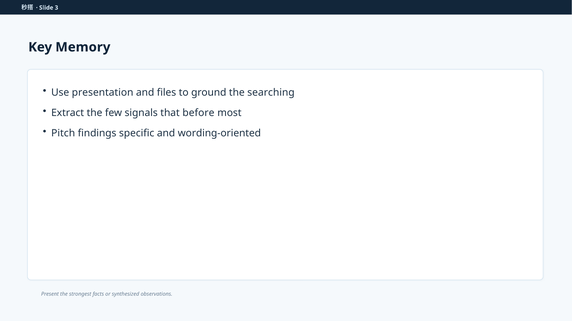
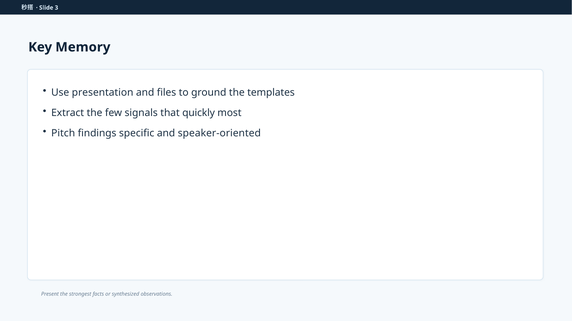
searching: searching -> templates
before: before -> quickly
wording-oriented: wording-oriented -> speaker-oriented
